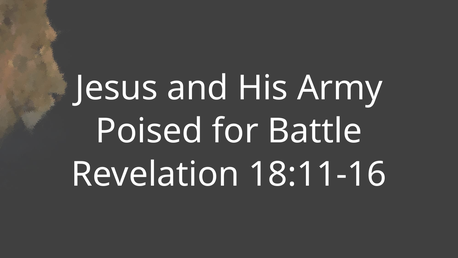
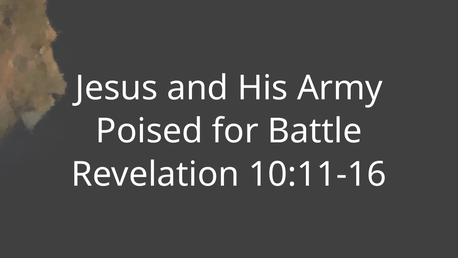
18:11-16: 18:11-16 -> 10:11-16
